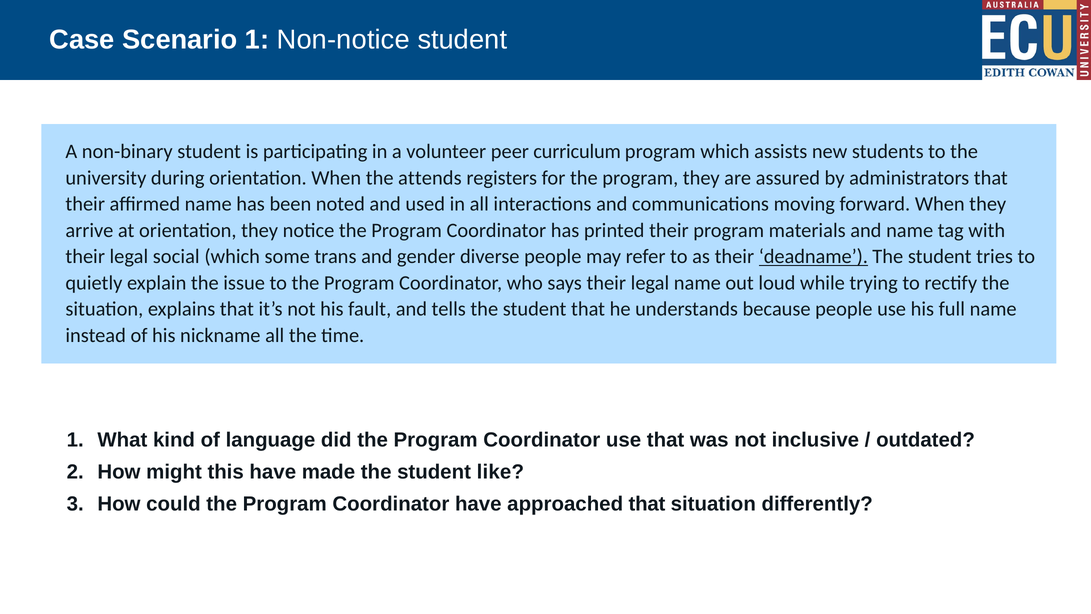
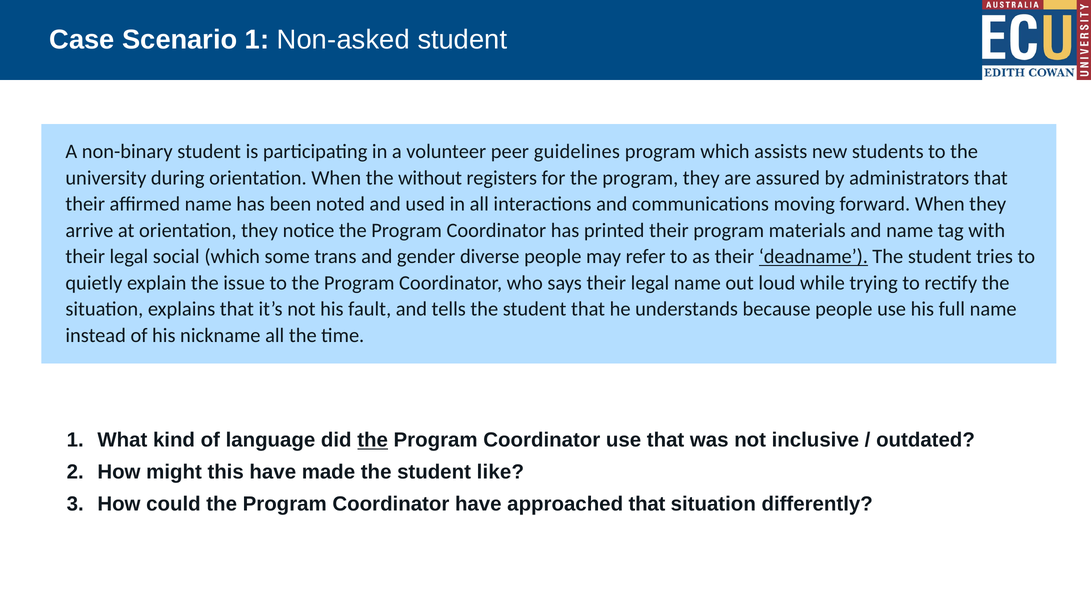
Non-notice: Non-notice -> Non-asked
curriculum: curriculum -> guidelines
attends: attends -> without
the at (373, 440) underline: none -> present
